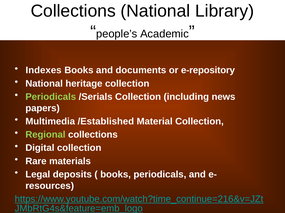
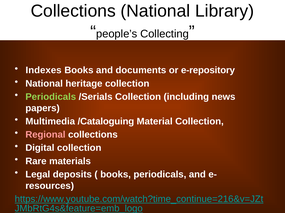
Academic: Academic -> Collecting
/Established: /Established -> /Cataloguing
Regional colour: light green -> pink
